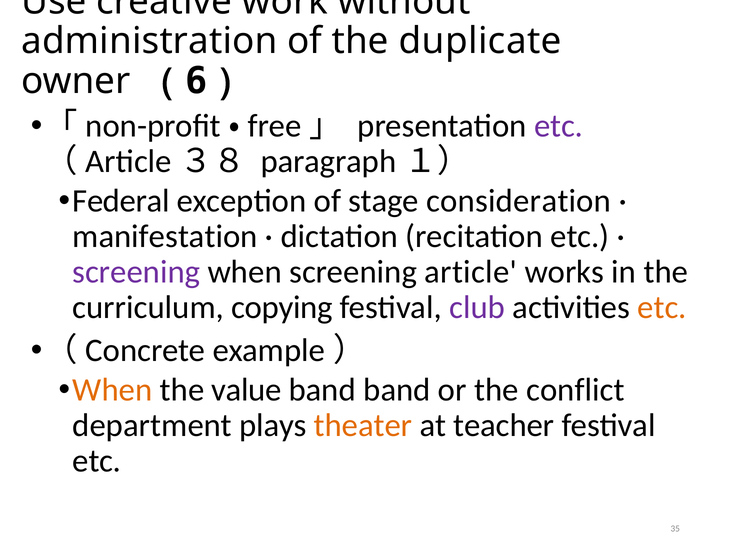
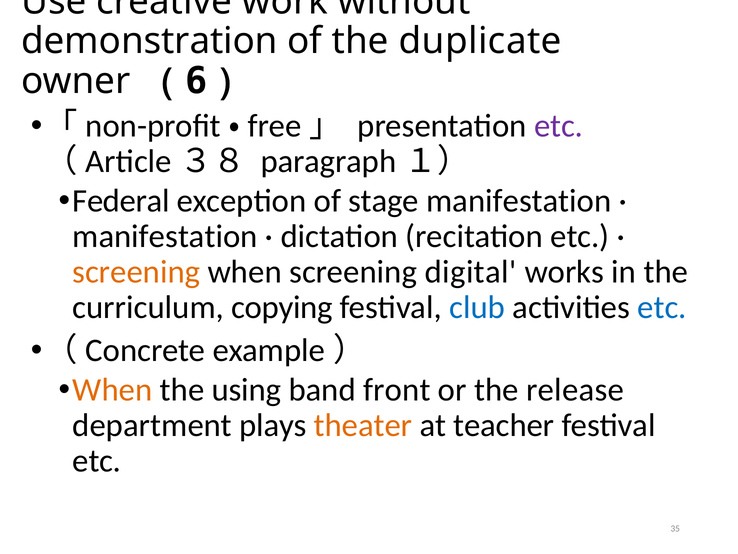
administration: administration -> demonstration
stage consideration: consideration -> manifestation
screening at (136, 272) colour: purple -> orange
article: article -> digital
club colour: purple -> blue
etc at (662, 307) colour: orange -> blue
value: value -> using
band band: band -> front
conflict: conflict -> release
